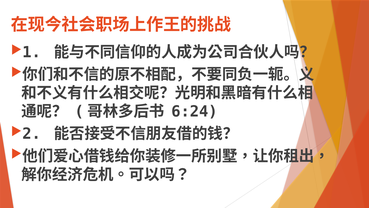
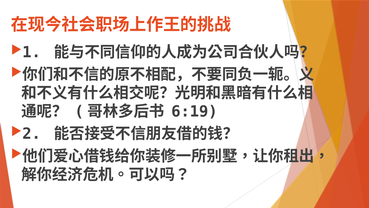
6:24: 6:24 -> 6:19
